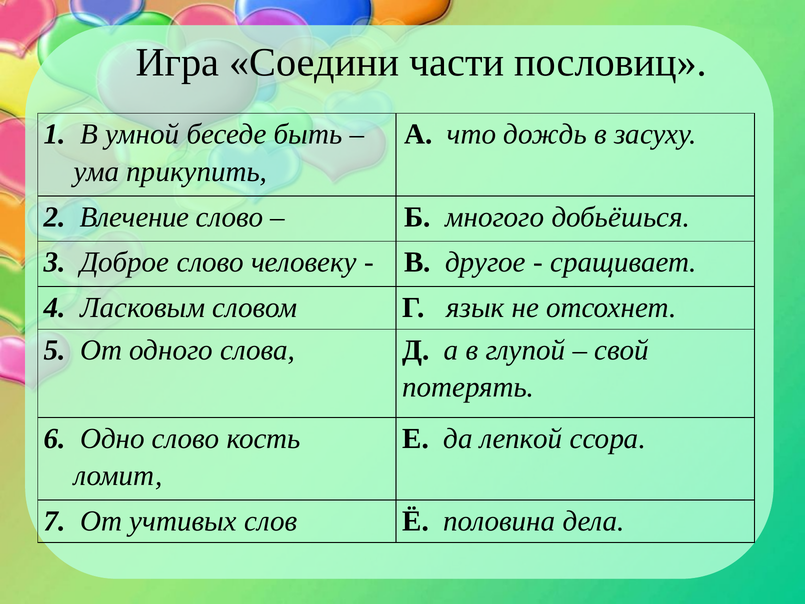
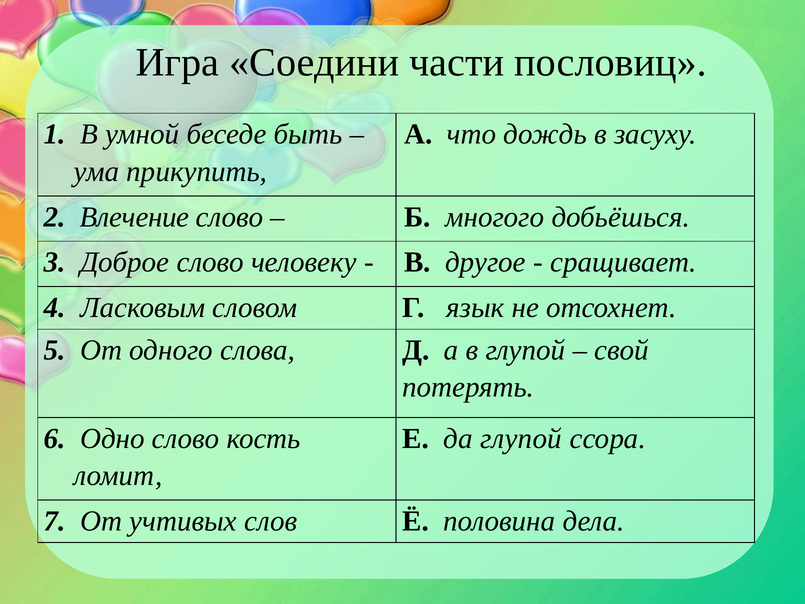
да лепкой: лепкой -> глупой
